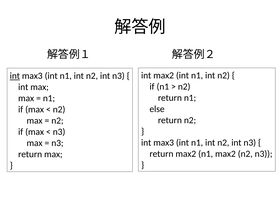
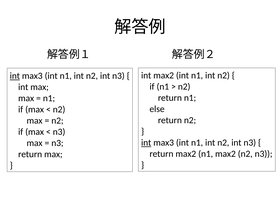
int at (146, 143) underline: none -> present
